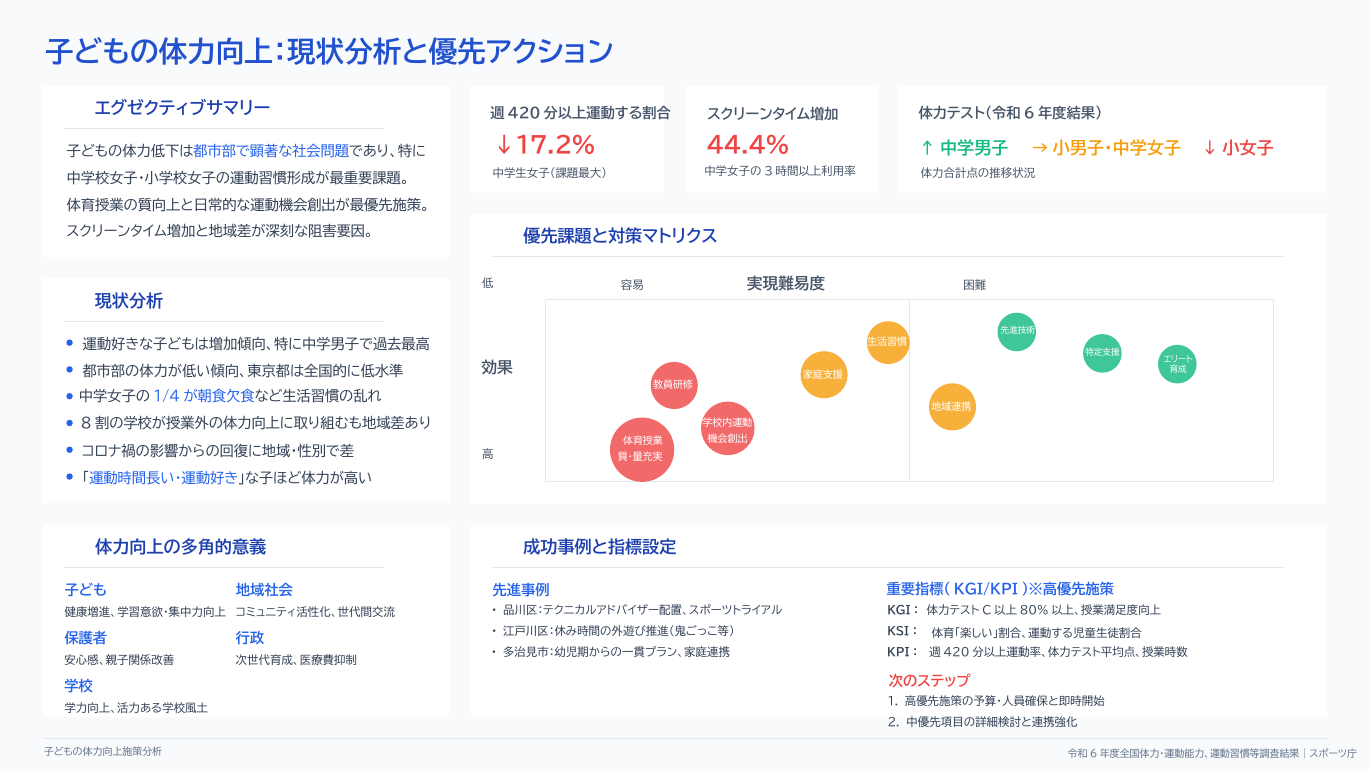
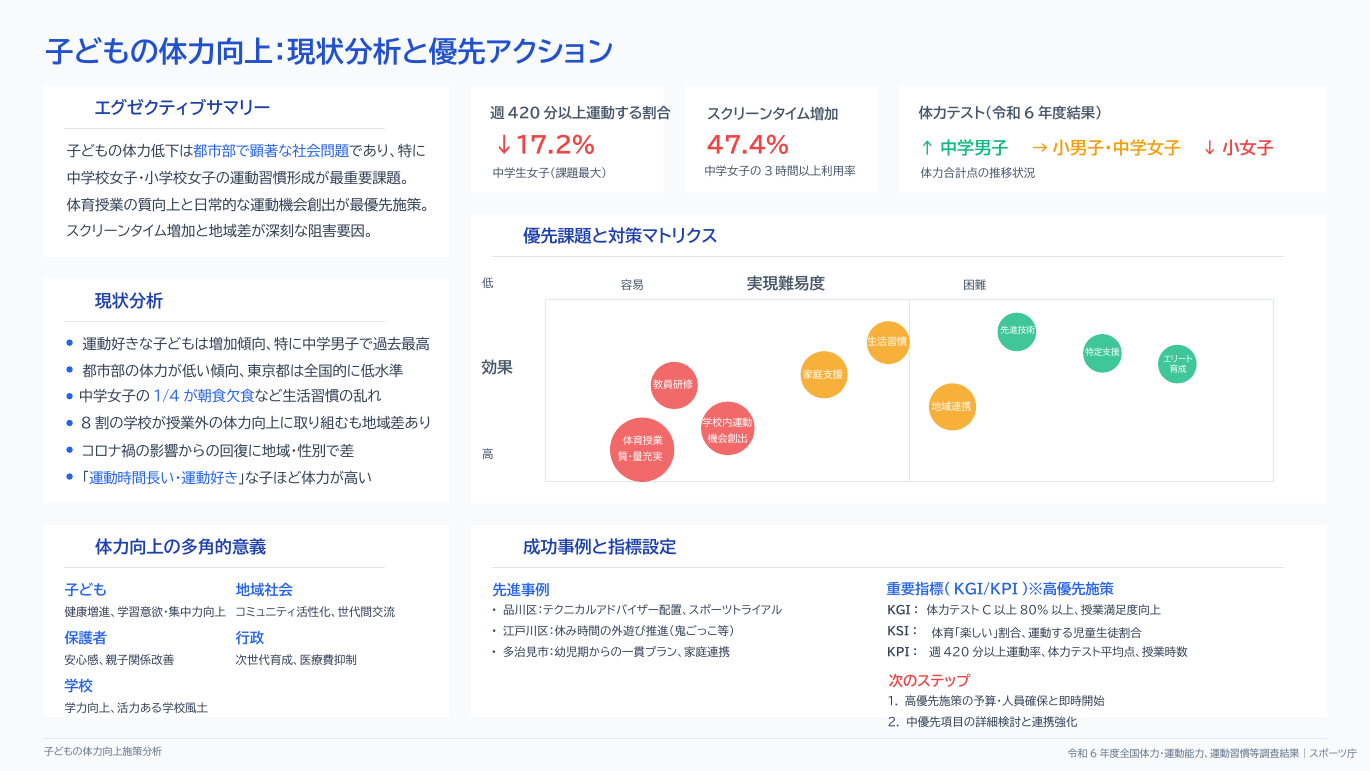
44.4%: 44.4% -> 47.4%
